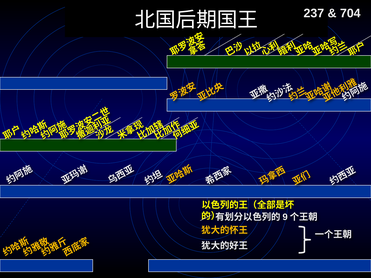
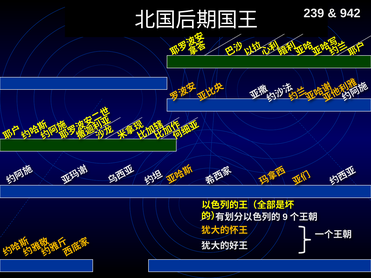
237: 237 -> 239
704: 704 -> 942
